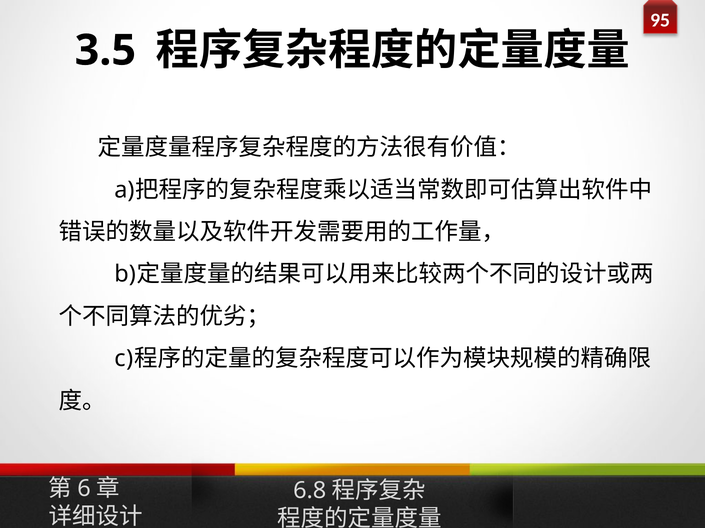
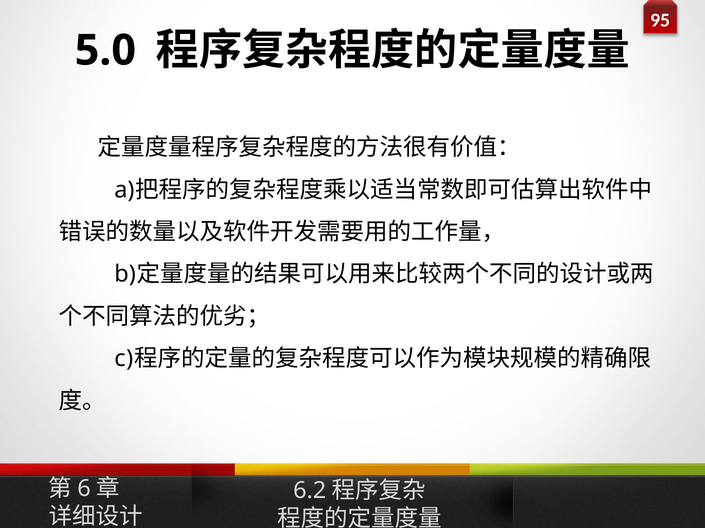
3.5: 3.5 -> 5.0
6.8: 6.8 -> 6.2
